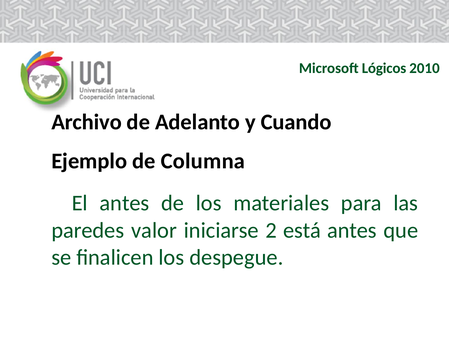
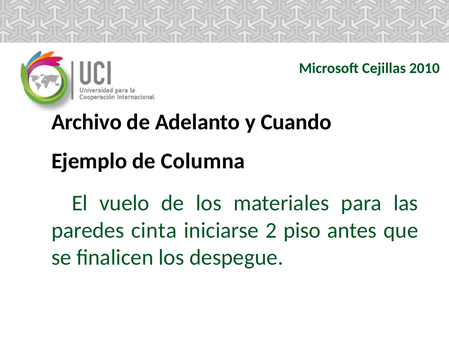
Lógicos: Lógicos -> Cejillas
El antes: antes -> vuelo
valor: valor -> cinta
está: está -> piso
